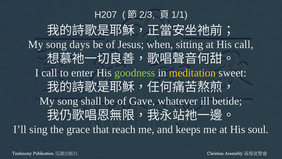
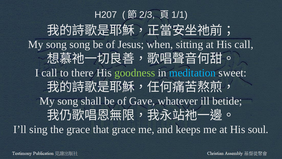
song days: days -> song
enter: enter -> there
meditation colour: yellow -> light blue
that reach: reach -> grace
